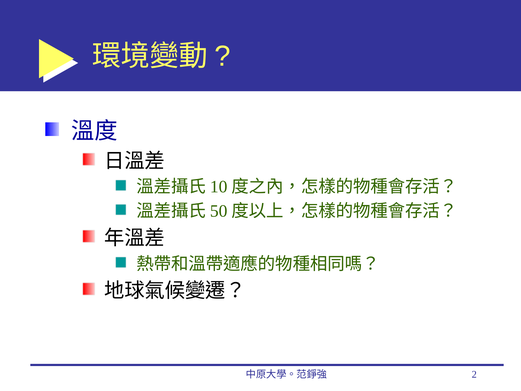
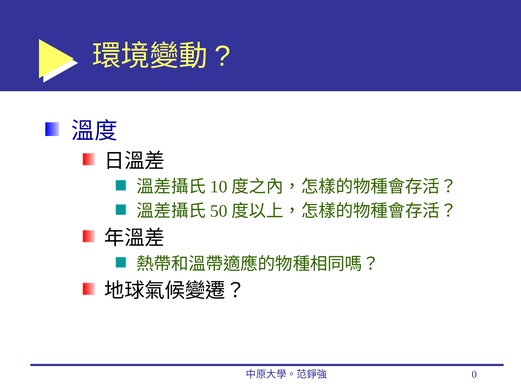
2: 2 -> 0
